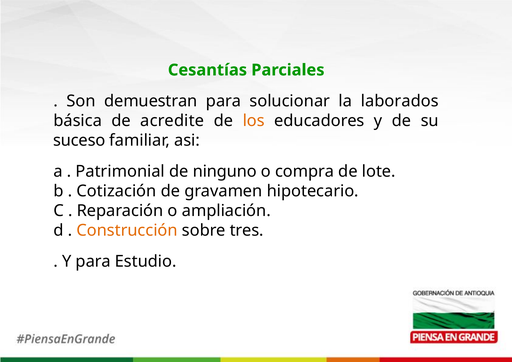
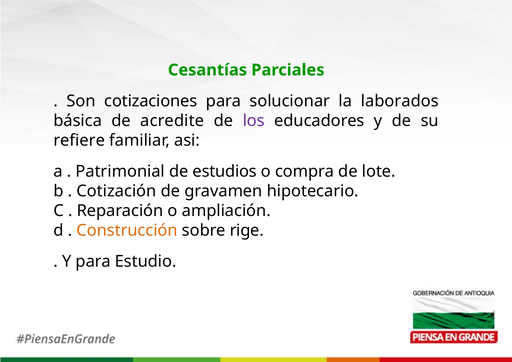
demuestran: demuestran -> cotizaciones
los colour: orange -> purple
suceso: suceso -> refiere
ninguno: ninguno -> estudios
tres: tres -> rige
